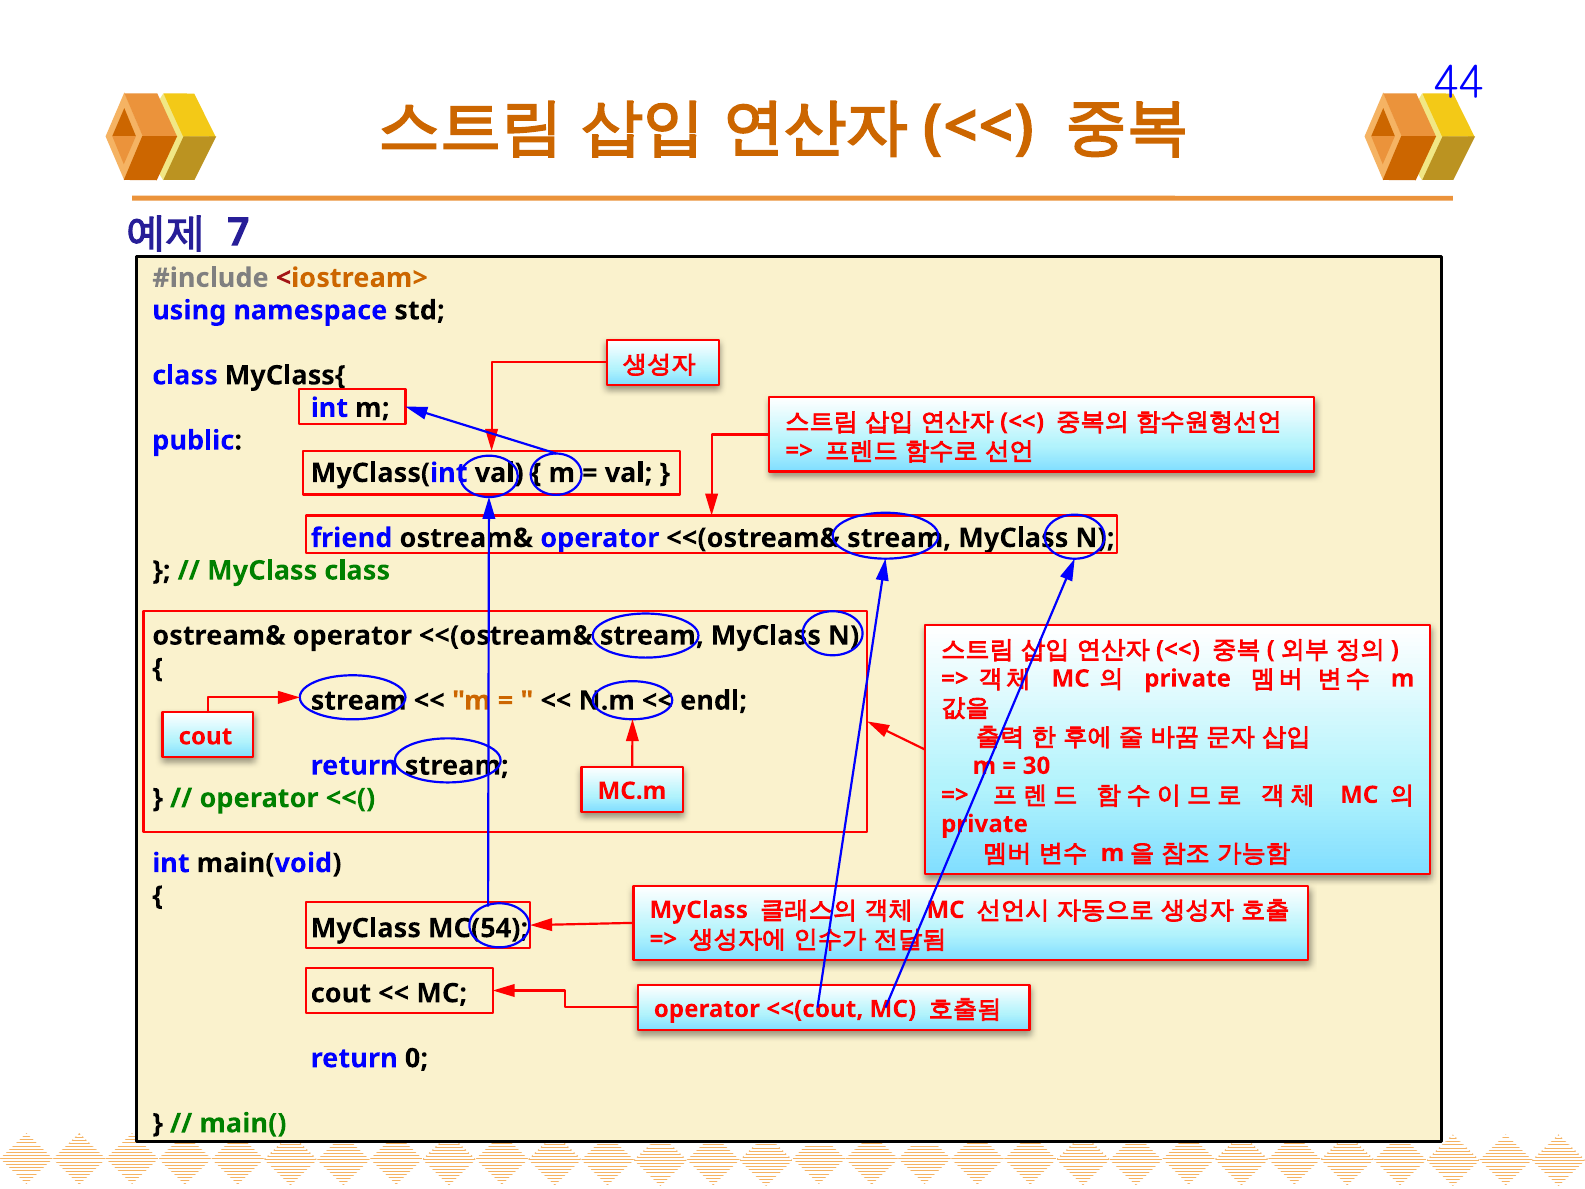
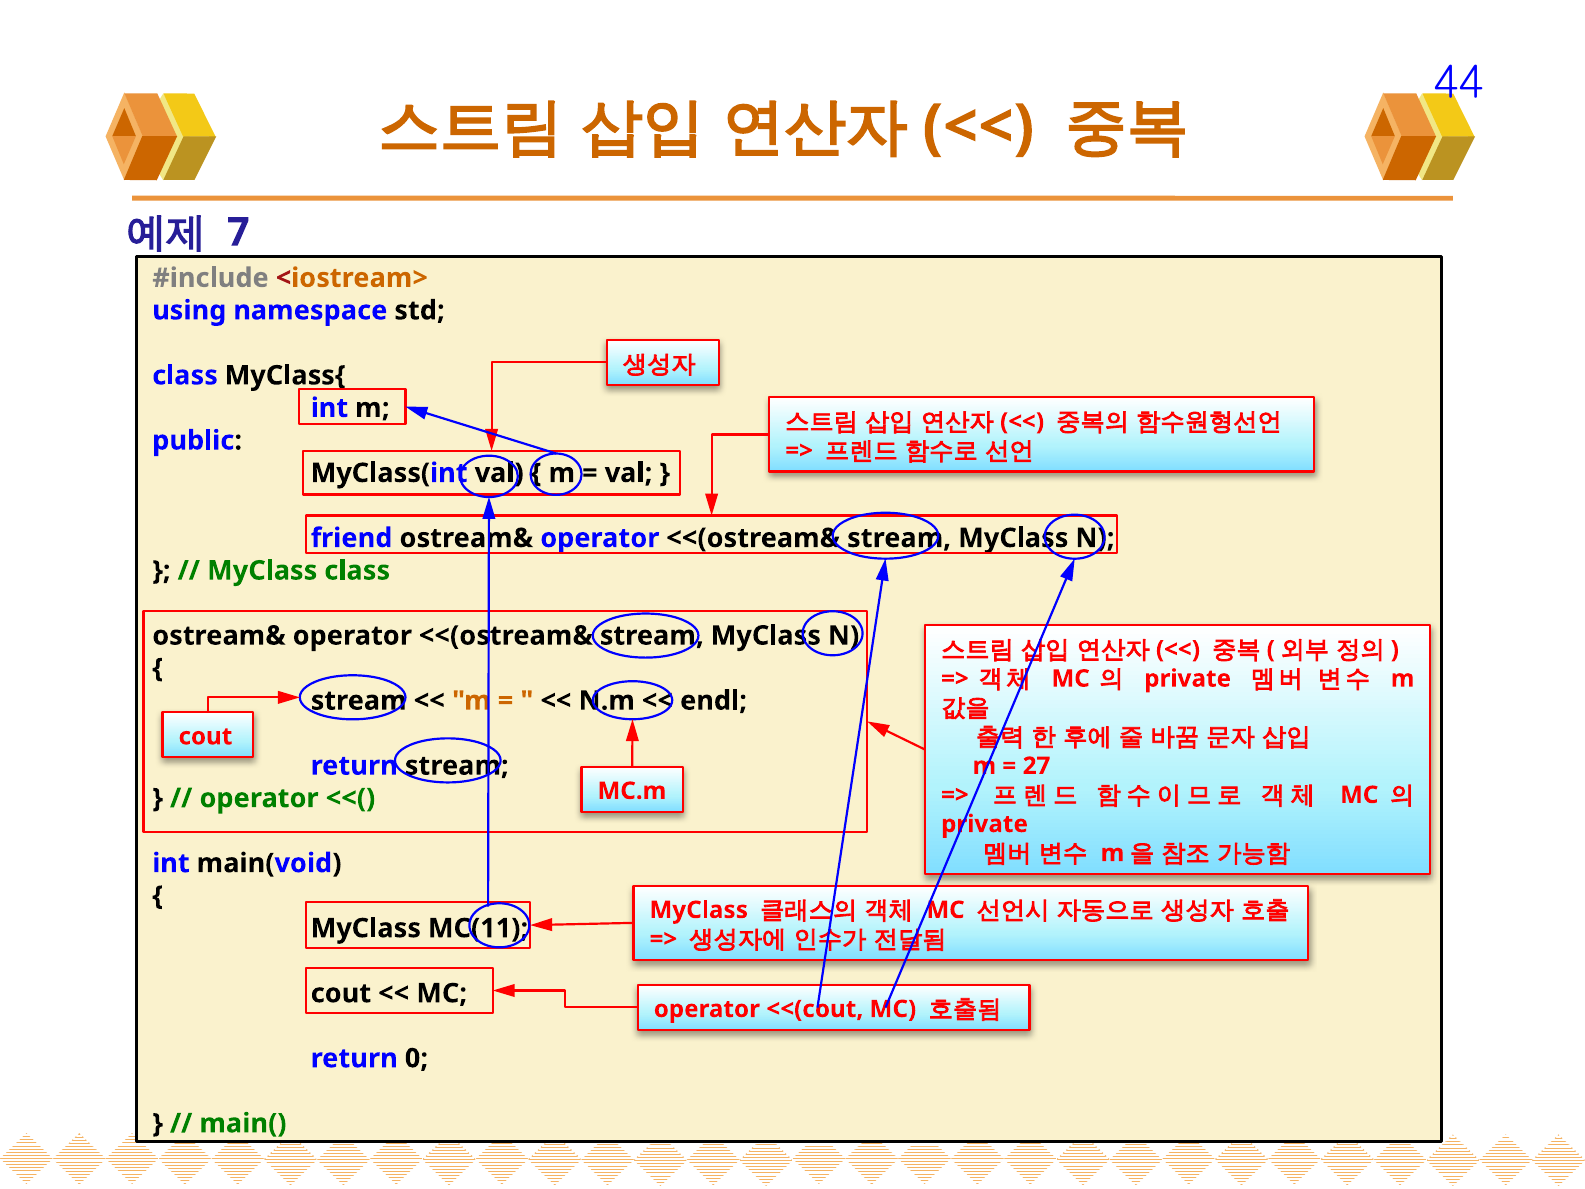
30: 30 -> 27
MC(54: MC(54 -> MC(11
